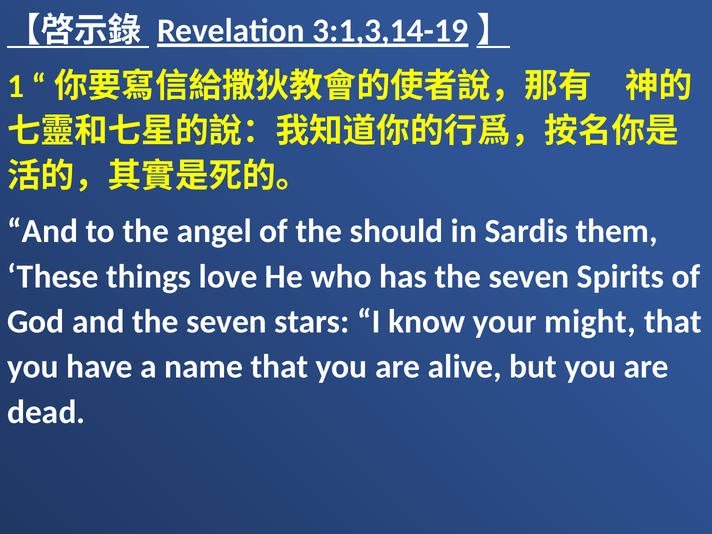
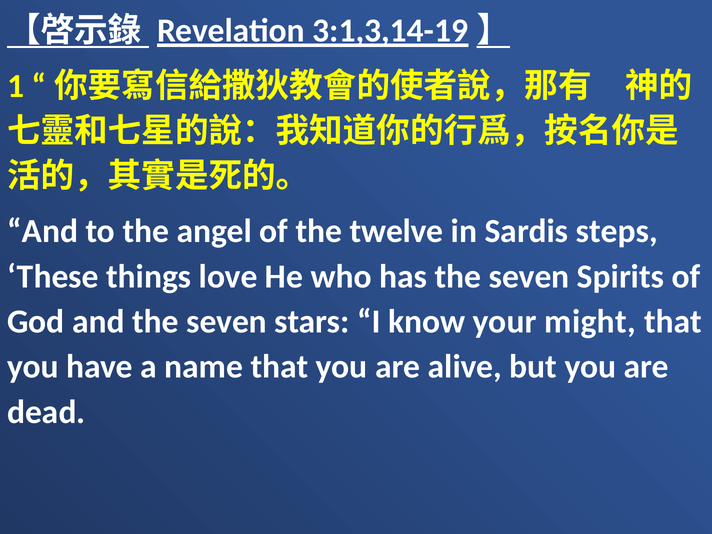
should: should -> twelve
them: them -> steps
